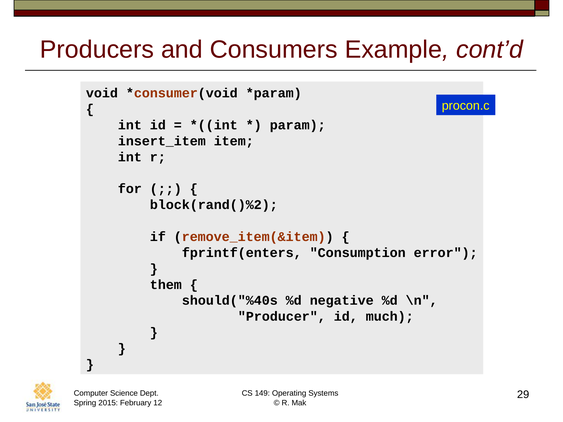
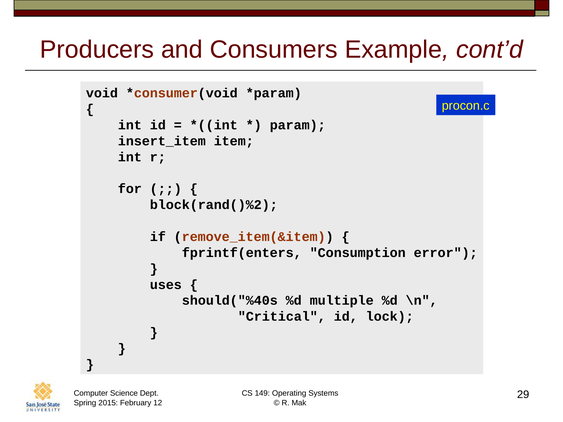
them: them -> uses
negative: negative -> multiple
Producer: Producer -> Critical
much: much -> lock
